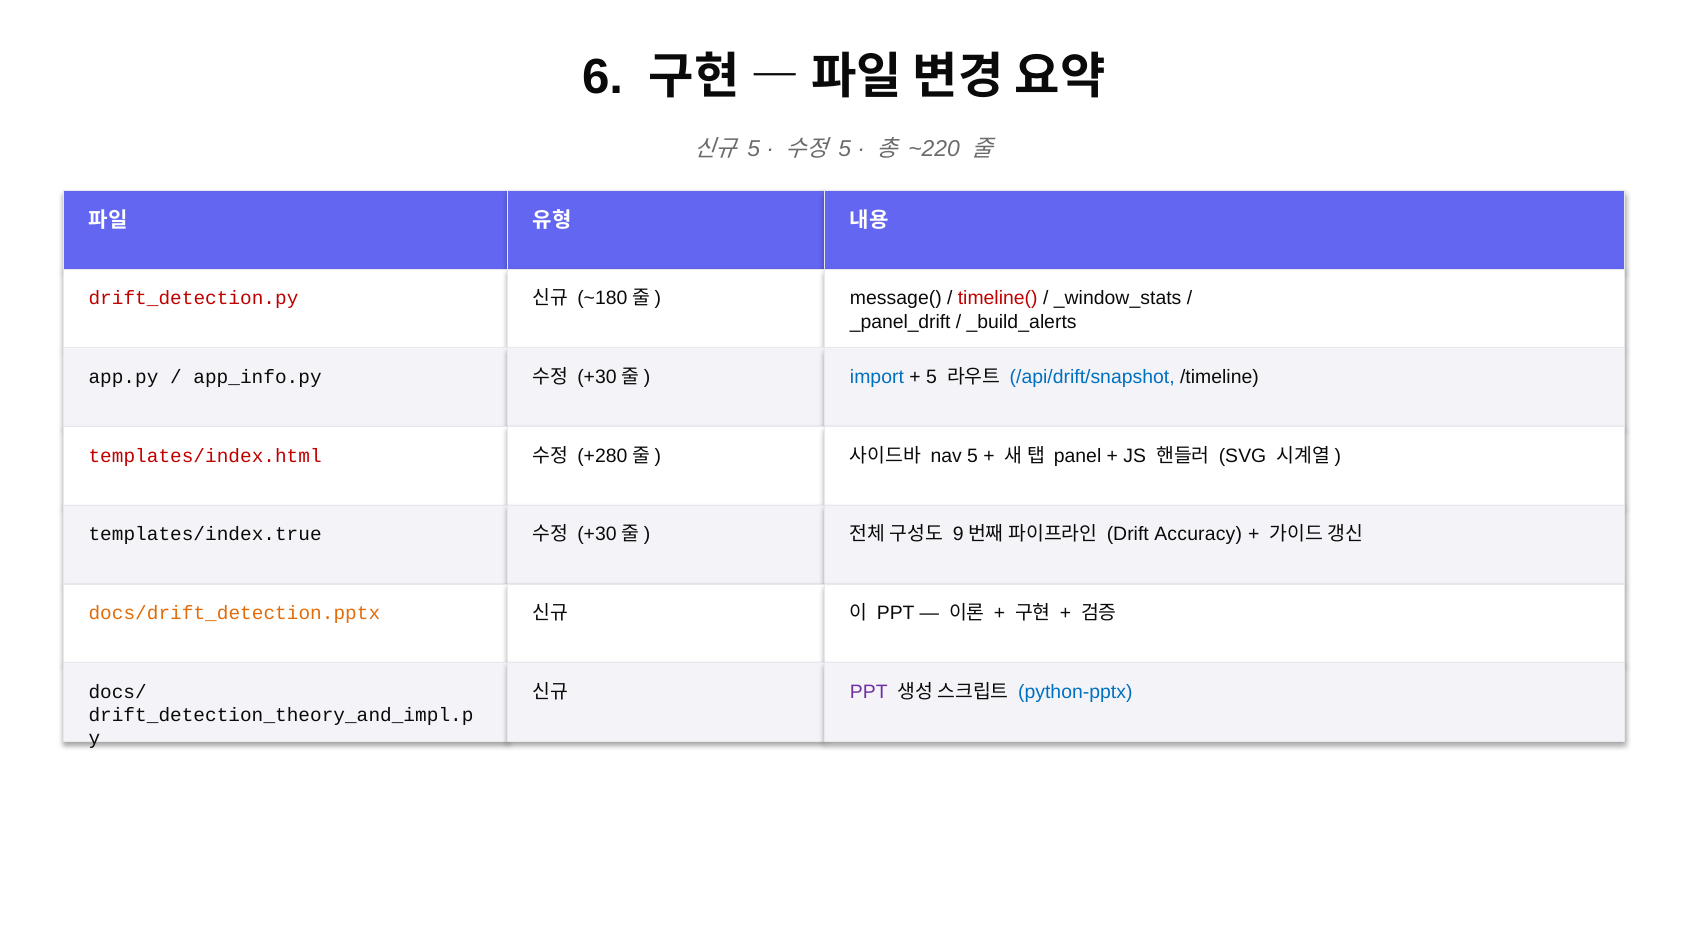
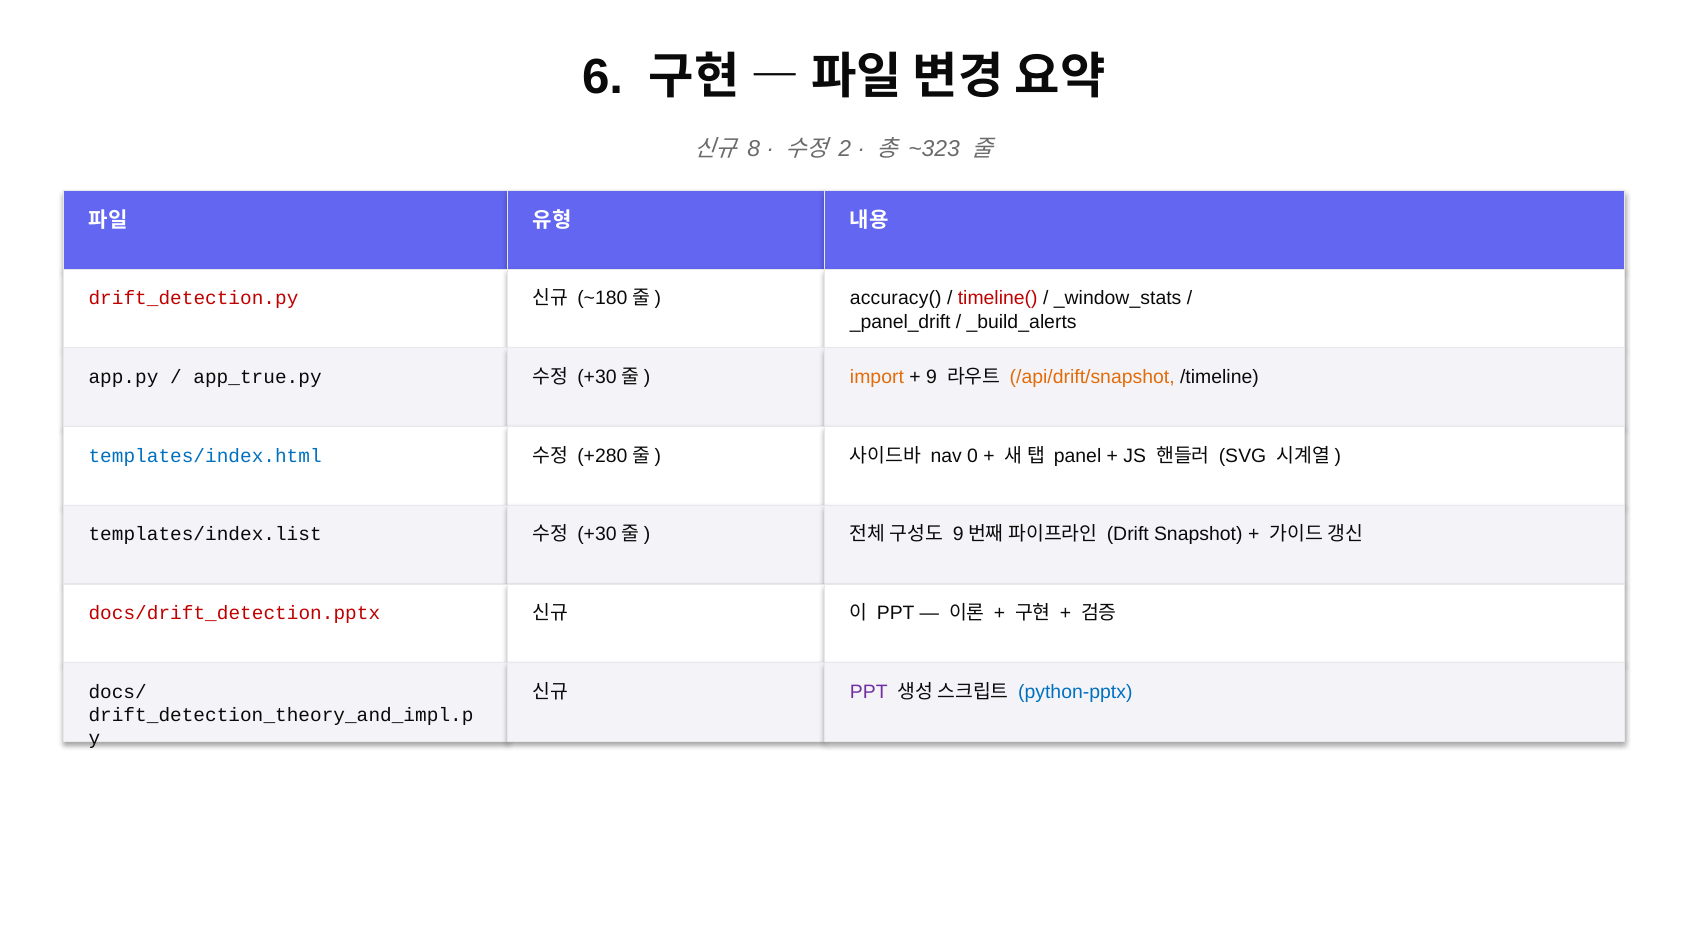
5 at (754, 149): 5 -> 8
5 at (845, 149): 5 -> 2
~220: ~220 -> ~323
message(: message( -> accuracy(
app_info.py: app_info.py -> app_true.py
import colour: blue -> orange
5 at (931, 377): 5 -> 9
/api/drift/snapshot colour: blue -> orange
templates/index.html colour: red -> blue
nav 5: 5 -> 0
templates/index.true: templates/index.true -> templates/index.list
Accuracy: Accuracy -> Snapshot
docs/drift_detection.pptx colour: orange -> red
